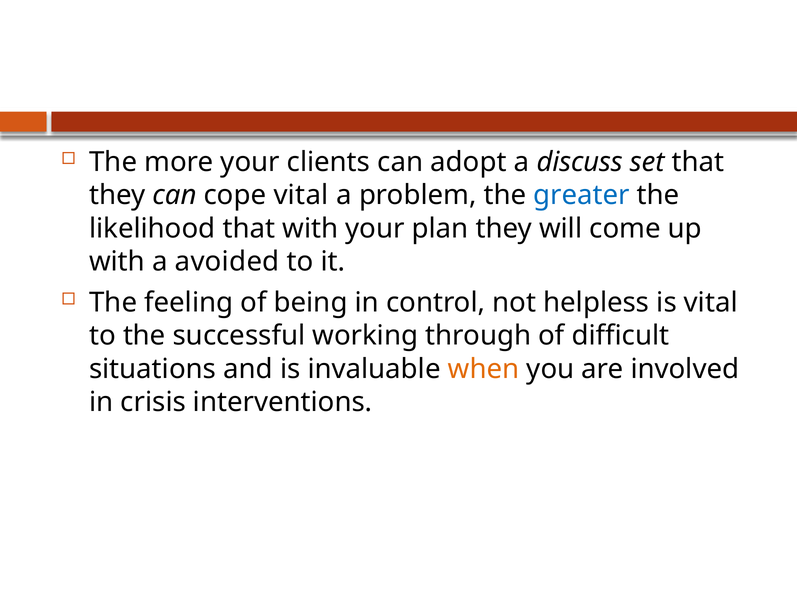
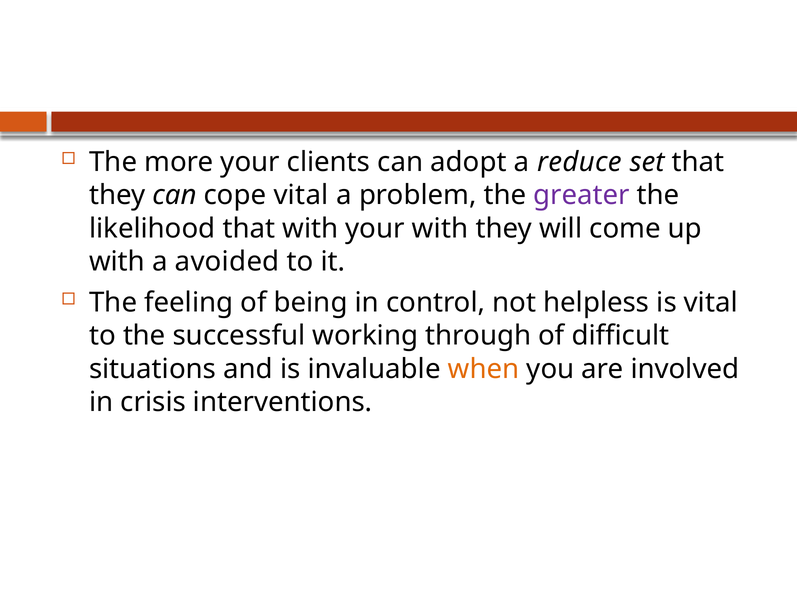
discuss: discuss -> reduce
greater colour: blue -> purple
your plan: plan -> with
